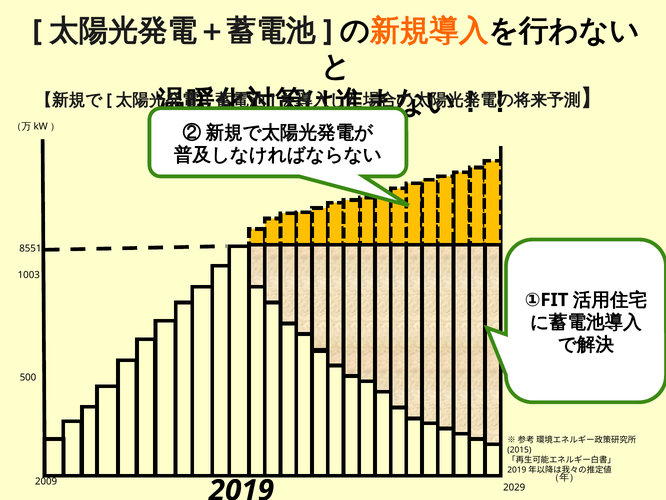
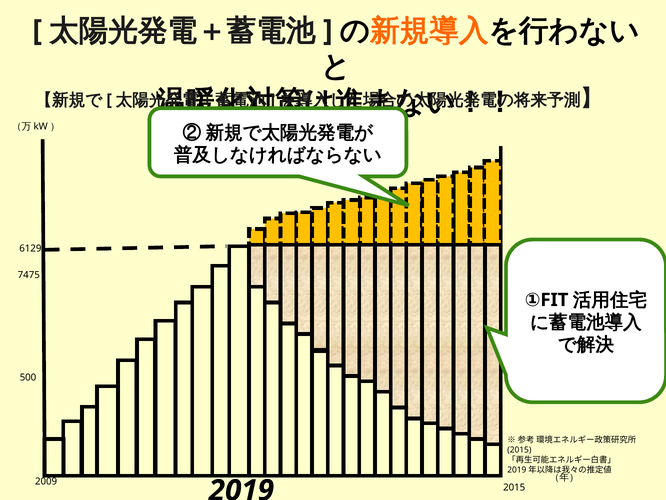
8551: 8551 -> 6129
1003: 1003 -> 7475
2029 at (514, 487): 2029 -> 2015
